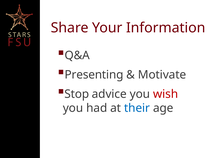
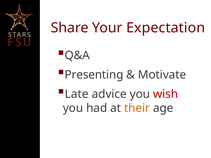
Information: Information -> Expectation
Stop: Stop -> Late
their colour: blue -> orange
